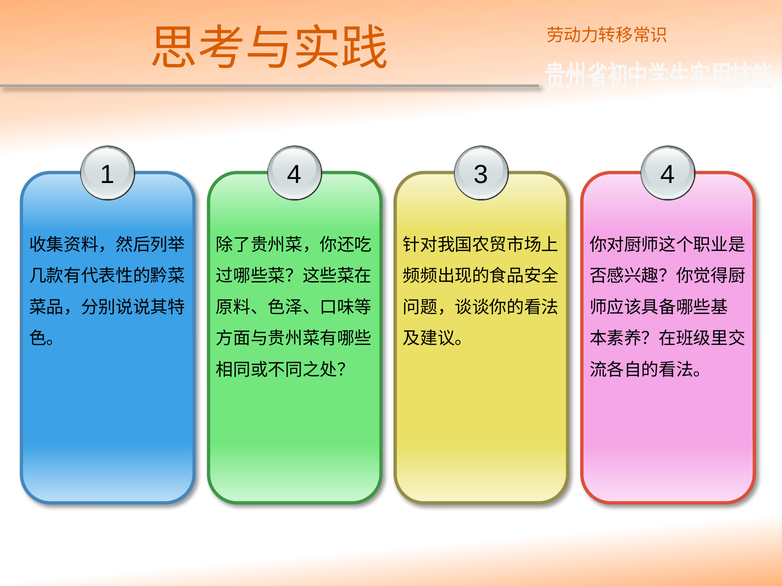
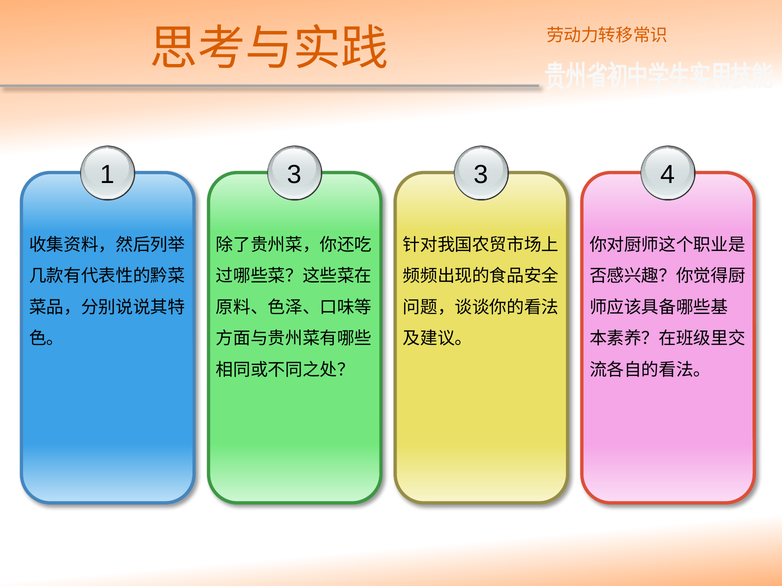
1 4: 4 -> 3
